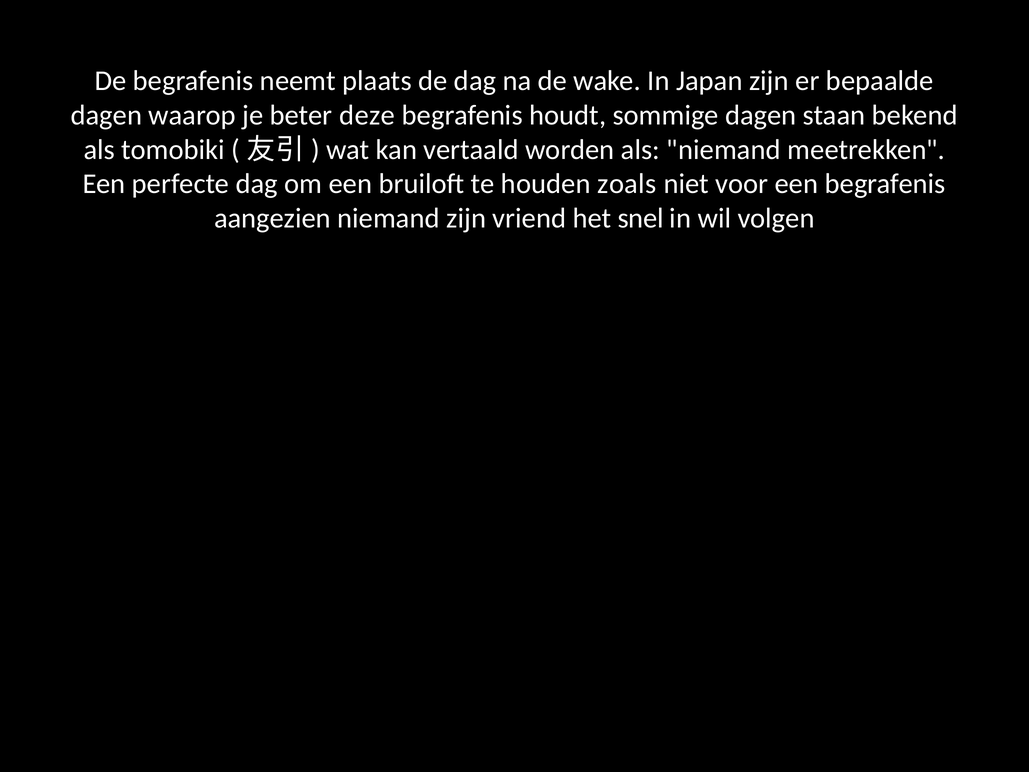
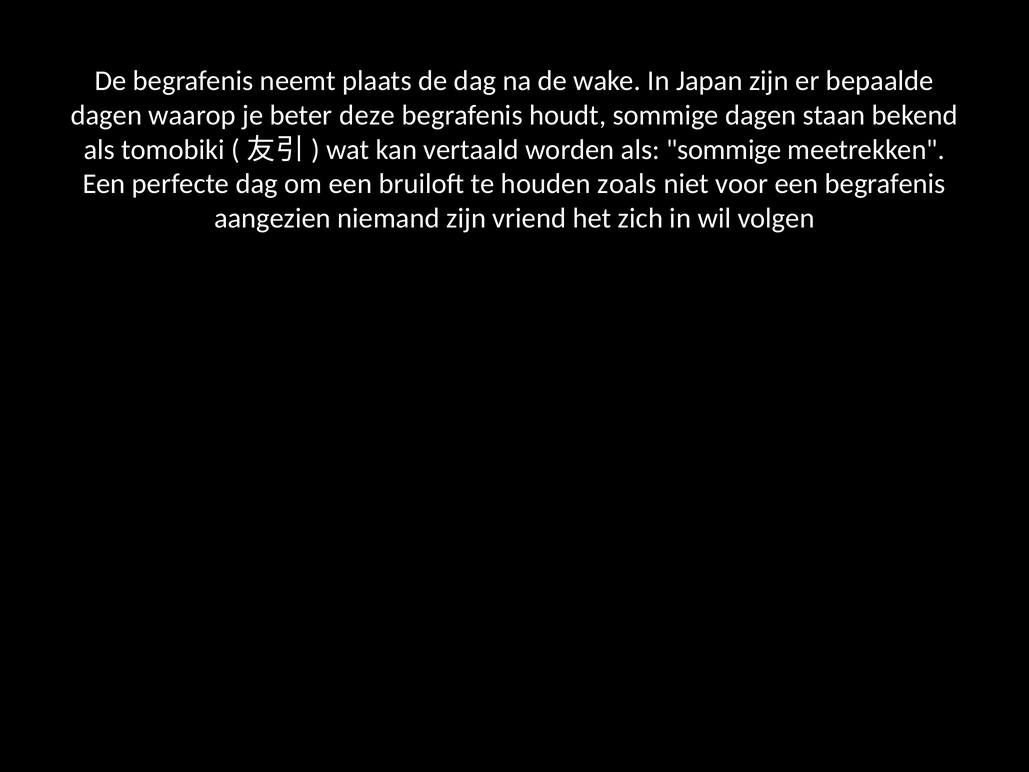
als niemand: niemand -> sommige
snel: snel -> zich
